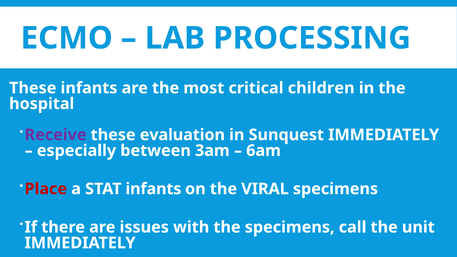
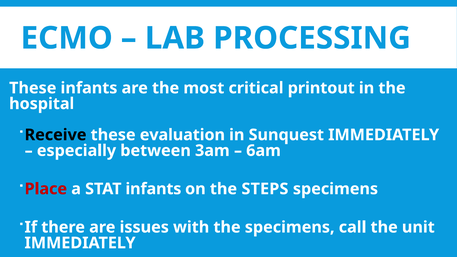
children: children -> printout
Receive colour: purple -> black
VIRAL: VIRAL -> STEPS
